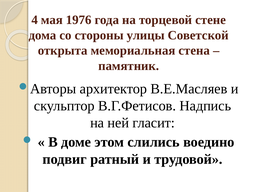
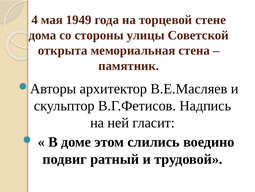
1976: 1976 -> 1949
